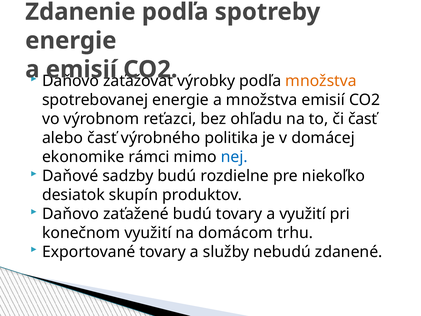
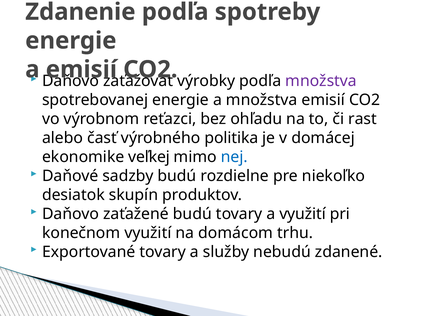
množstva at (321, 81) colour: orange -> purple
či časť: časť -> rast
rámci: rámci -> veľkej
